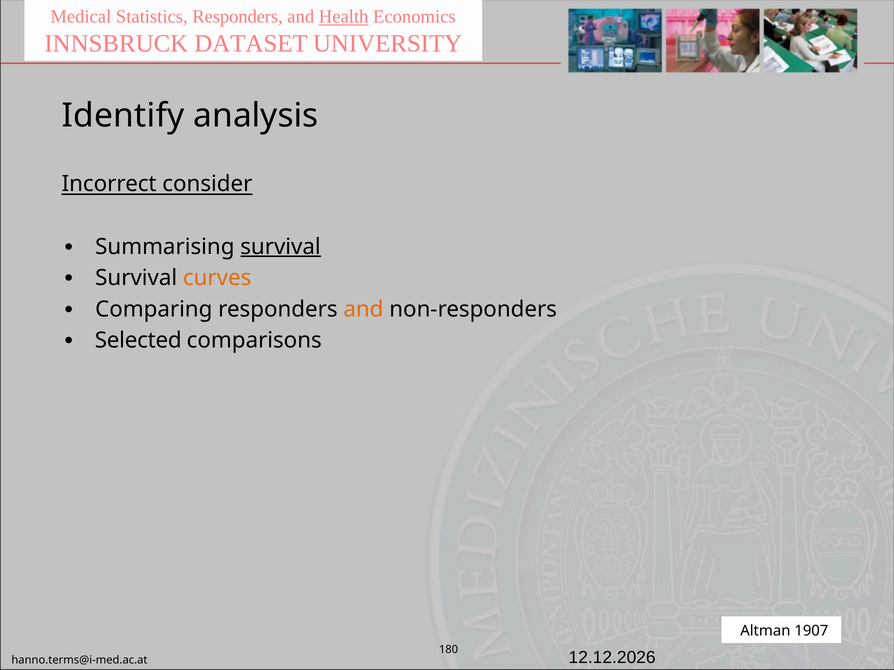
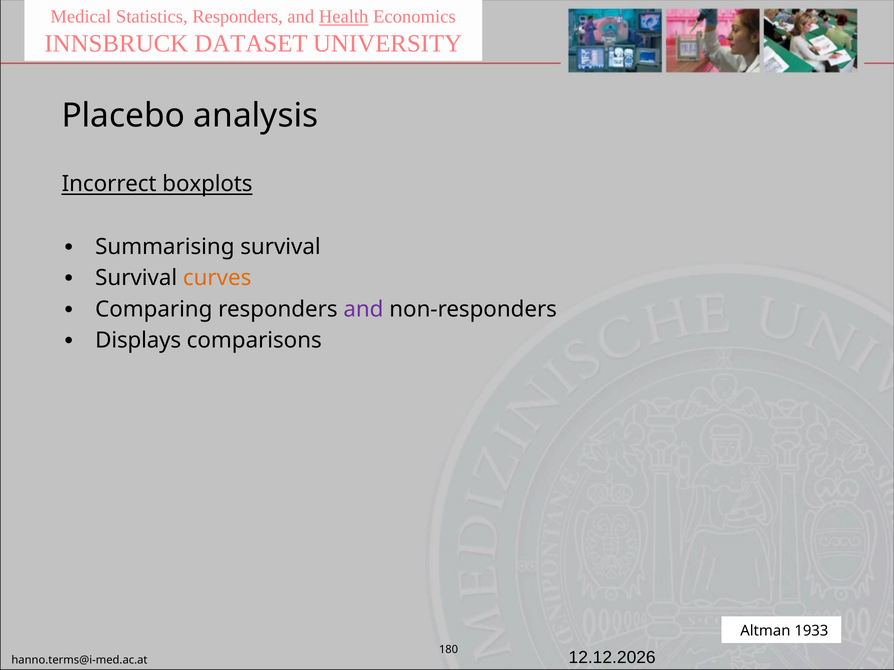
Identify: Identify -> Placebo
consider: consider -> boxplots
survival at (281, 247) underline: present -> none
and at (363, 309) colour: orange -> purple
Selected: Selected -> Displays
1907: 1907 -> 1933
